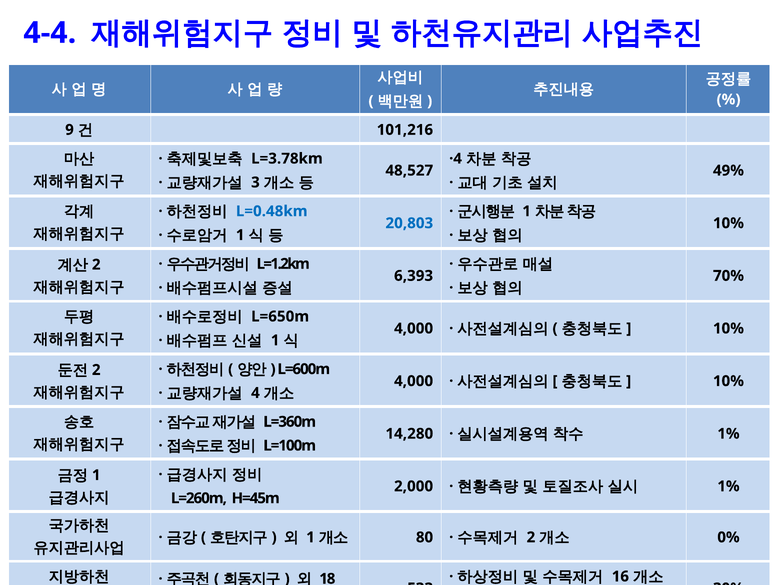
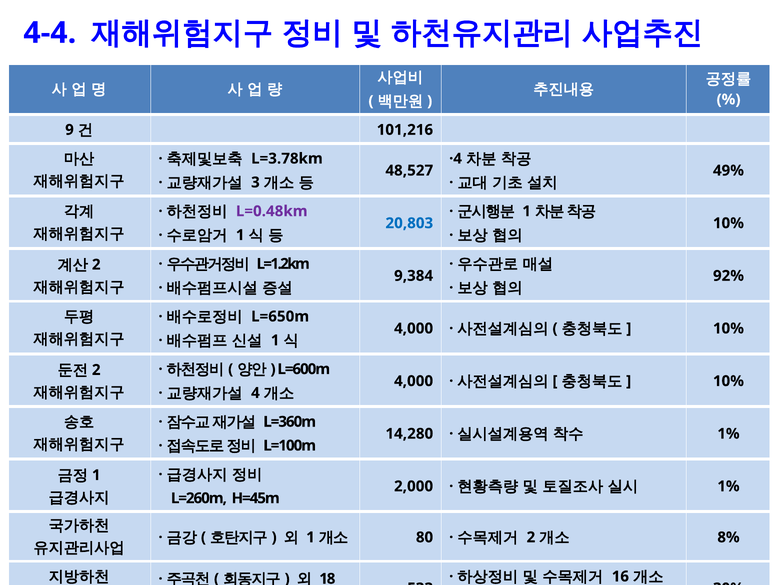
L=0.48km colour: blue -> purple
6,393: 6,393 -> 9,384
70%: 70% -> 92%
0%: 0% -> 8%
